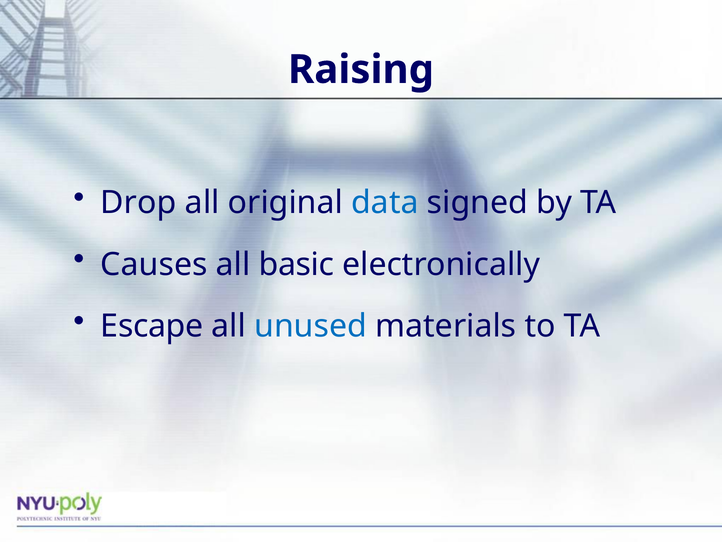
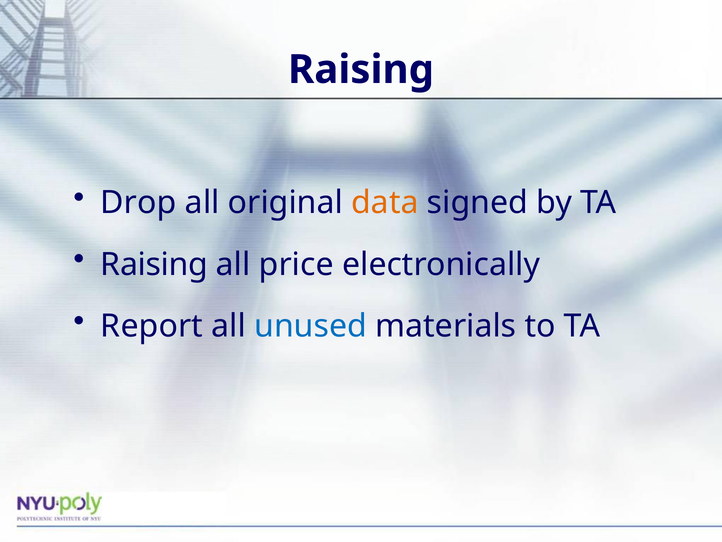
data colour: blue -> orange
Causes at (154, 264): Causes -> Raising
basic: basic -> price
Escape: Escape -> Report
